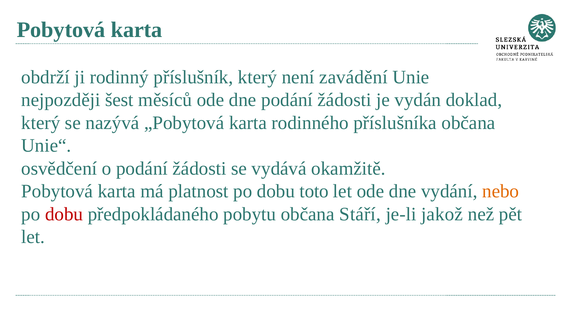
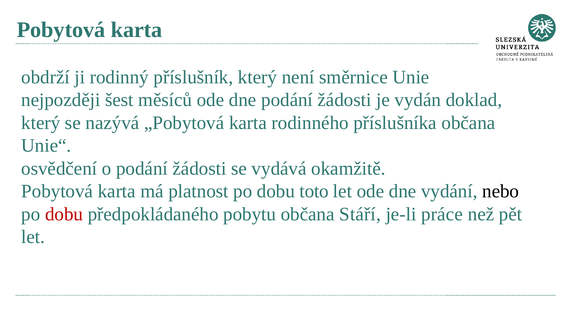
zavádění: zavádění -> směrnice
nebo colour: orange -> black
jakož: jakož -> práce
